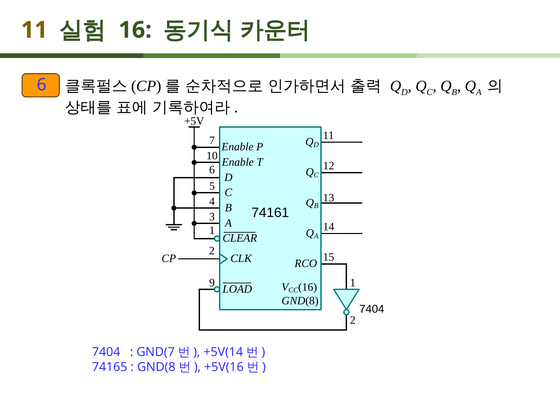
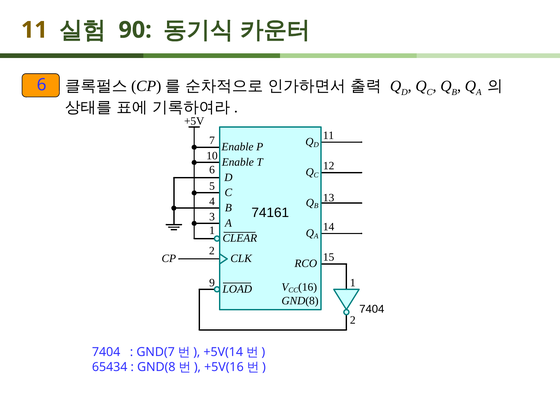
16 at (135, 30): 16 -> 90
74165: 74165 -> 65434
